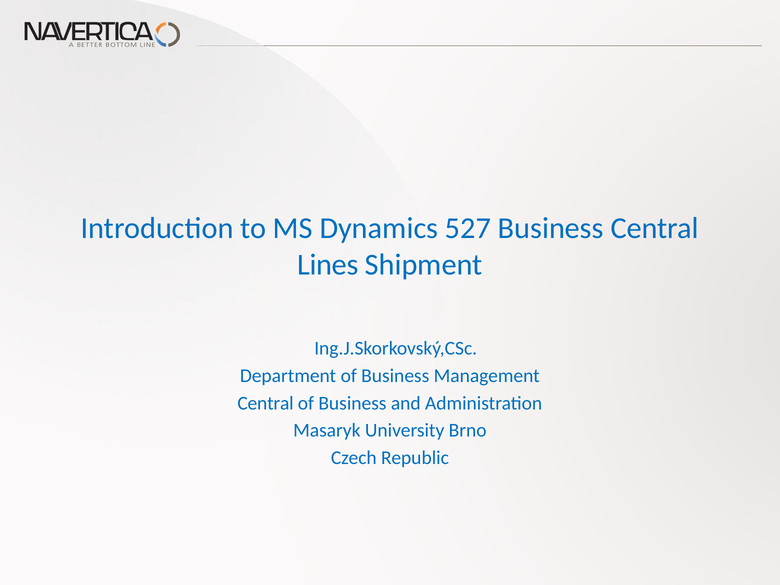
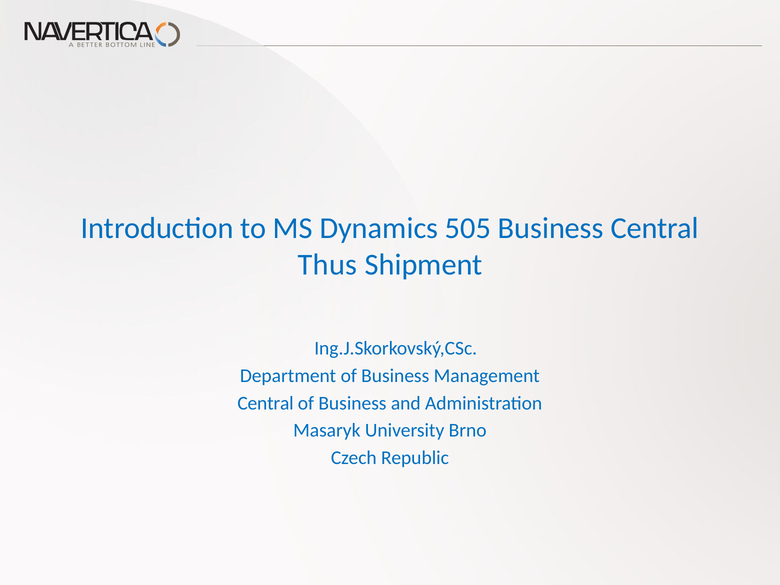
527: 527 -> 505
Lines: Lines -> Thus
